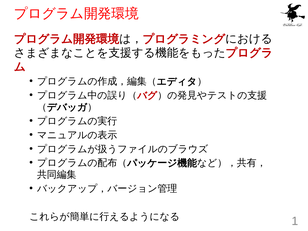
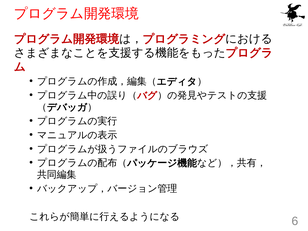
1: 1 -> 6
